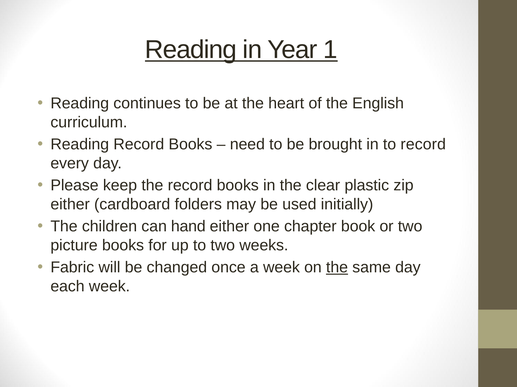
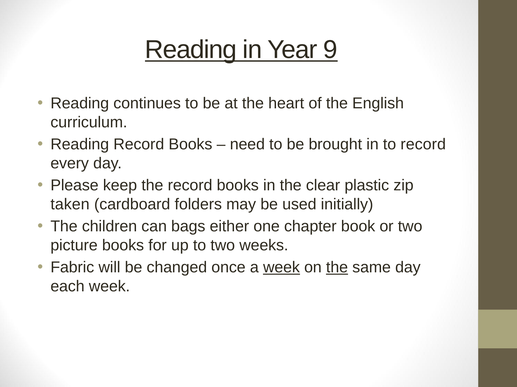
1: 1 -> 9
either at (70, 205): either -> taken
hand: hand -> bags
week at (281, 268) underline: none -> present
